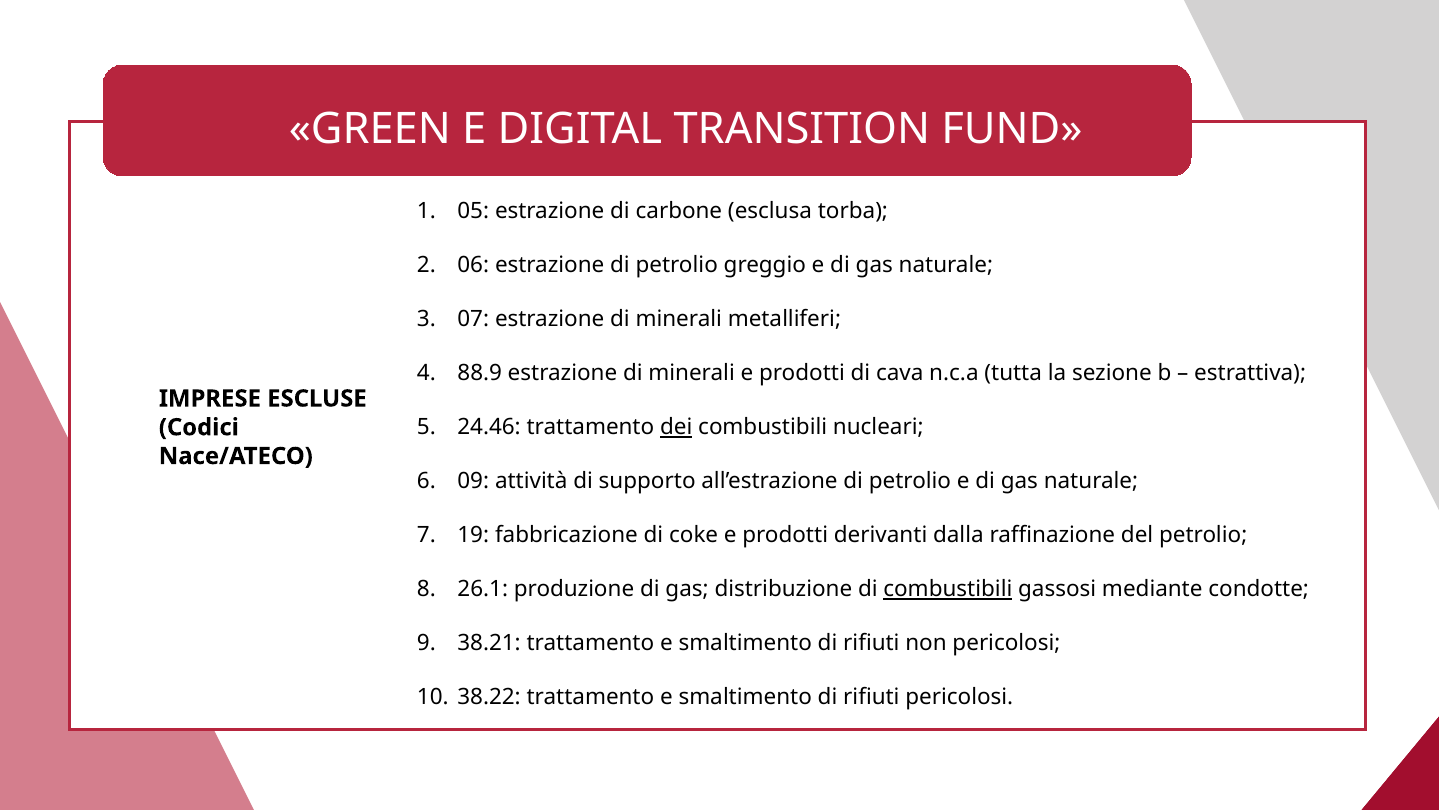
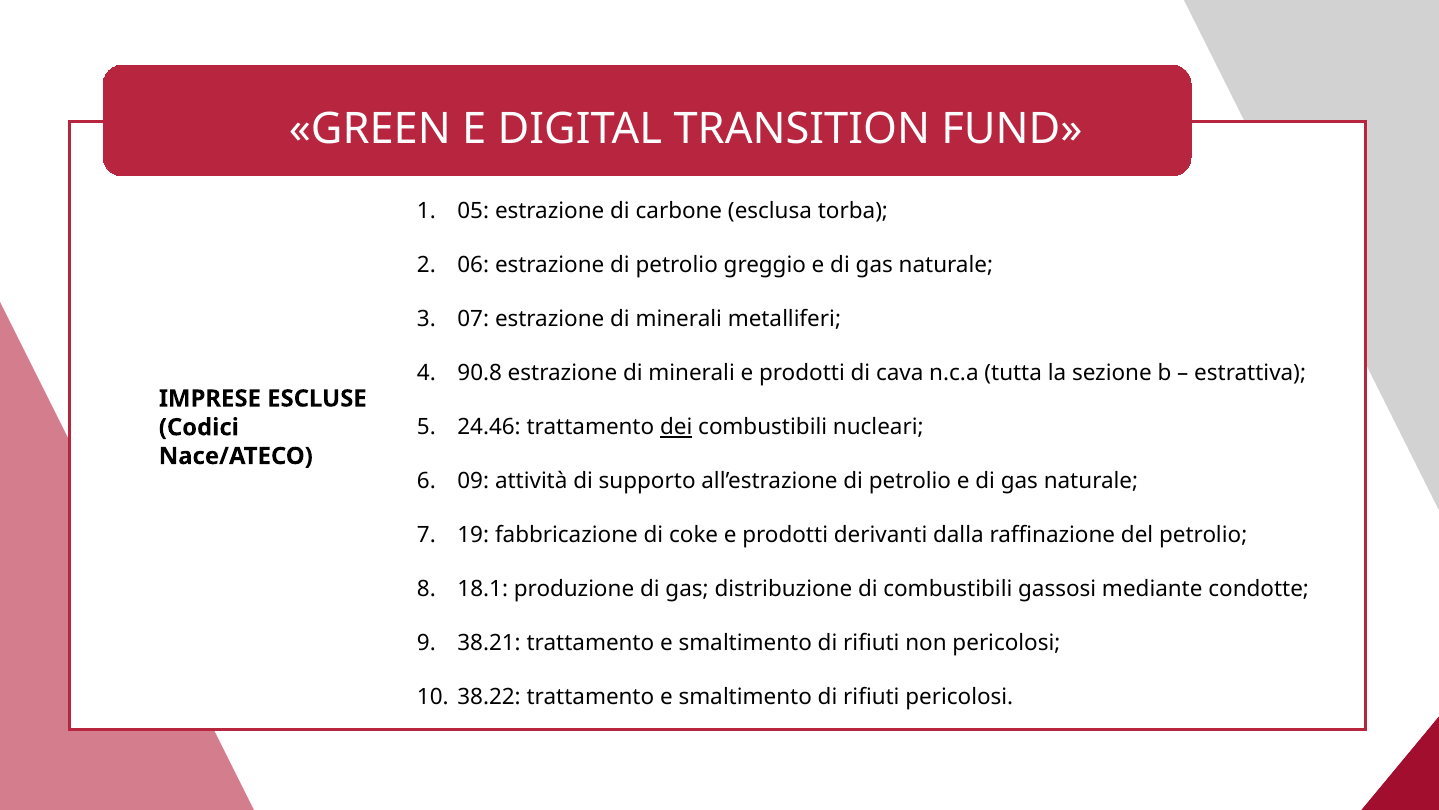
88.9: 88.9 -> 90.8
26.1: 26.1 -> 18.1
combustibili at (948, 589) underline: present -> none
